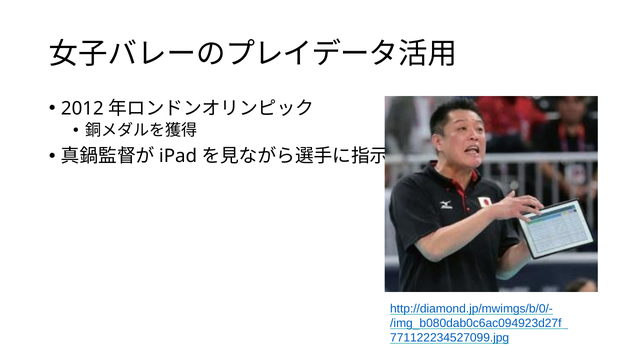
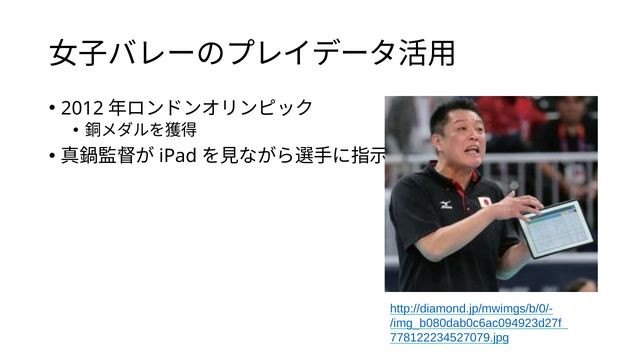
771122234527099.jpg: 771122234527099.jpg -> 778122234527079.jpg
